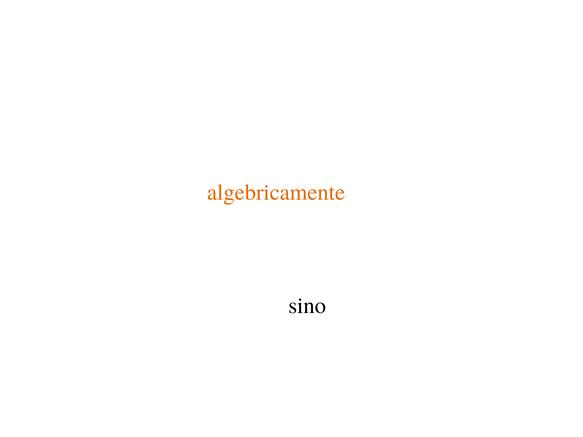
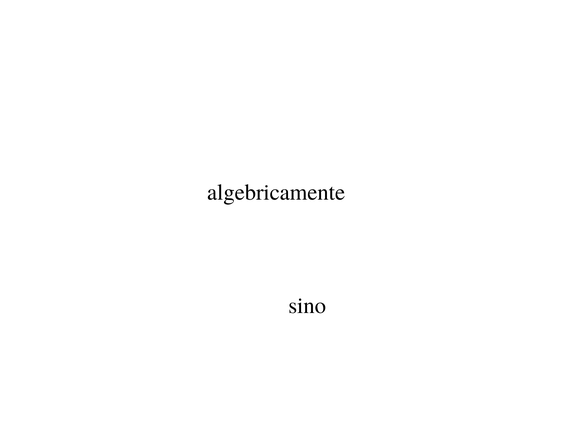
algebricamente colour: orange -> black
